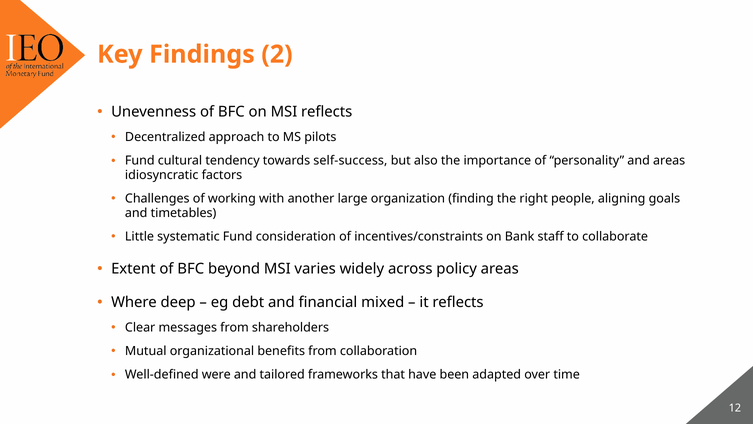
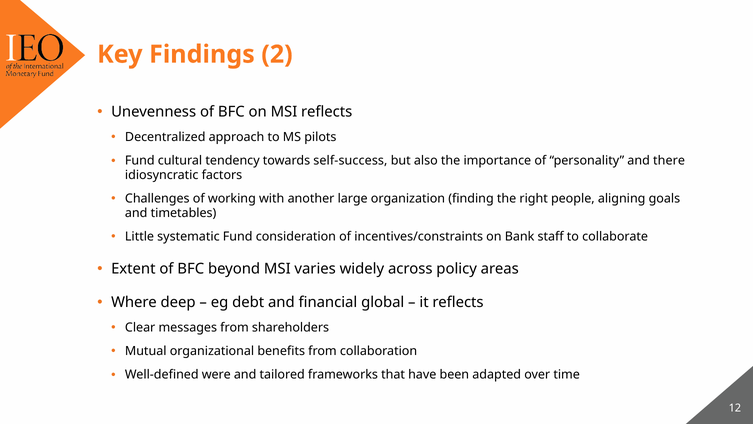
and areas: areas -> there
mixed: mixed -> global
